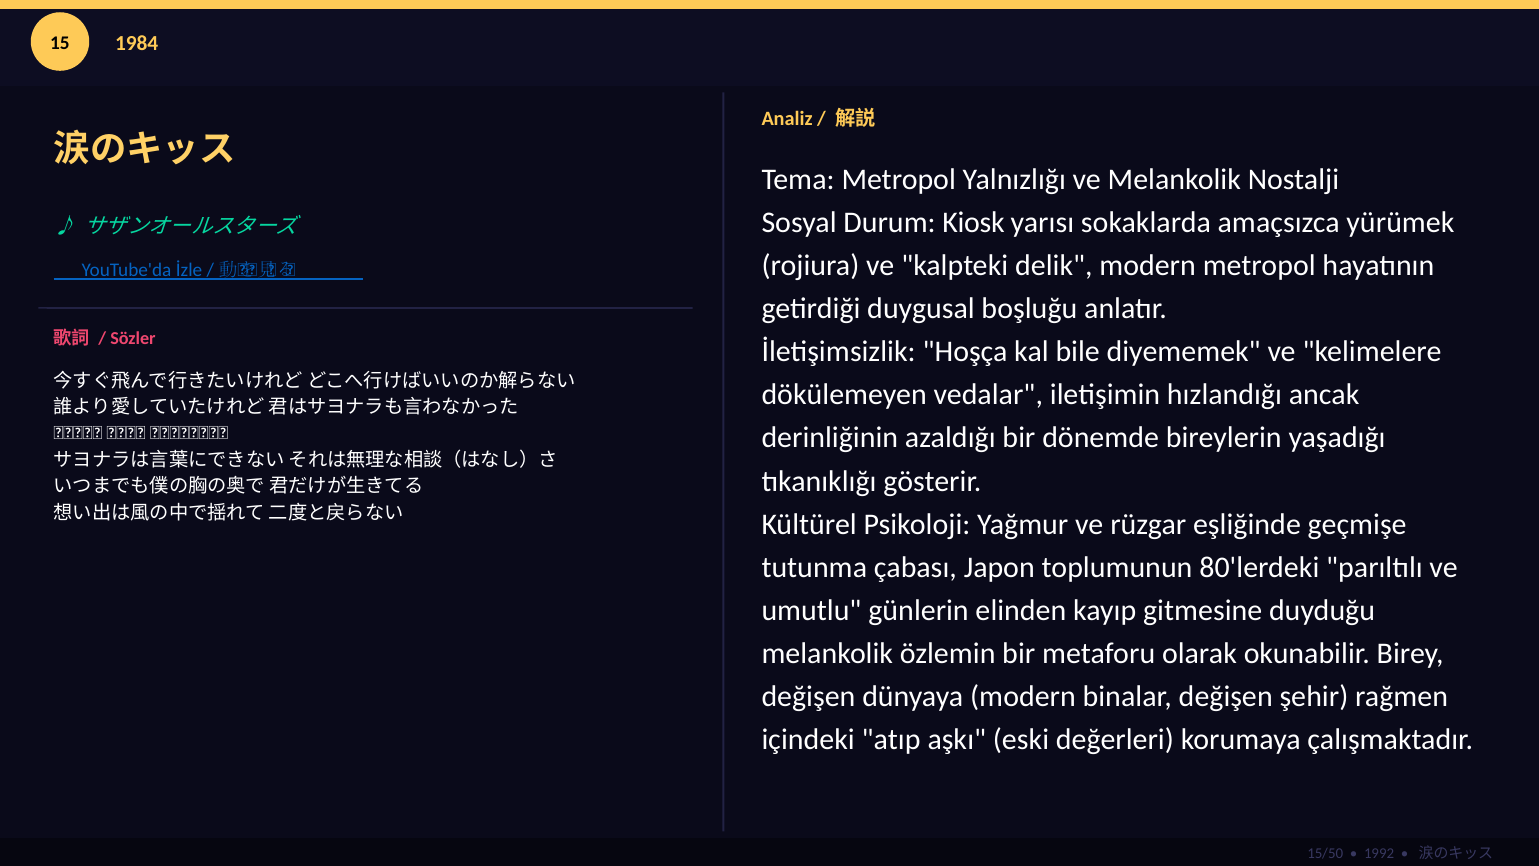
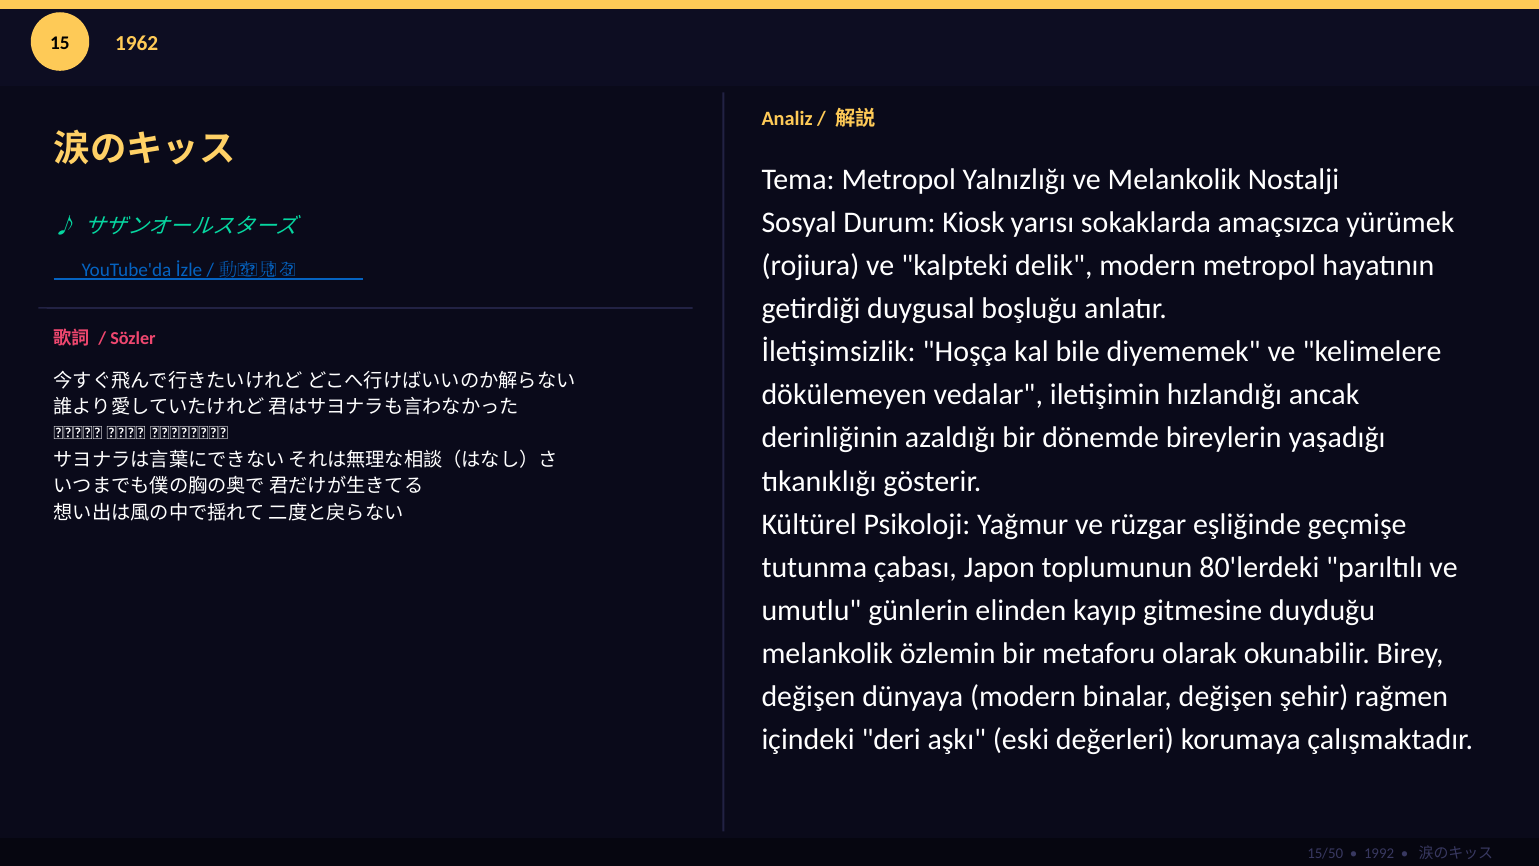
1984: 1984 -> 1962
atıp: atıp -> deri
